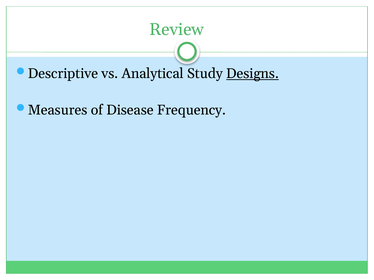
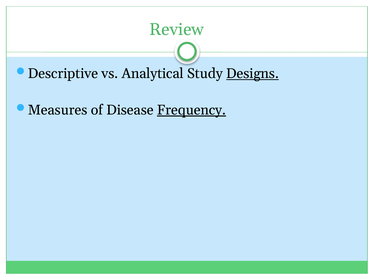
Frequency underline: none -> present
